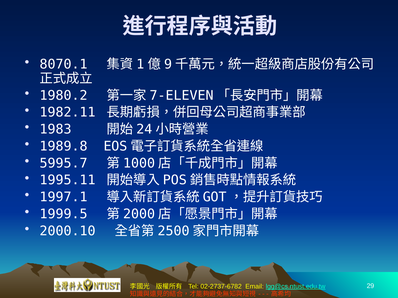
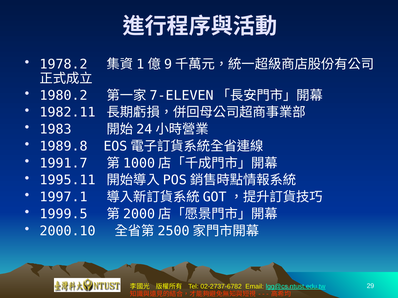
8070.1: 8070.1 -> 1978.2
5995.7: 5995.7 -> 1991.7
